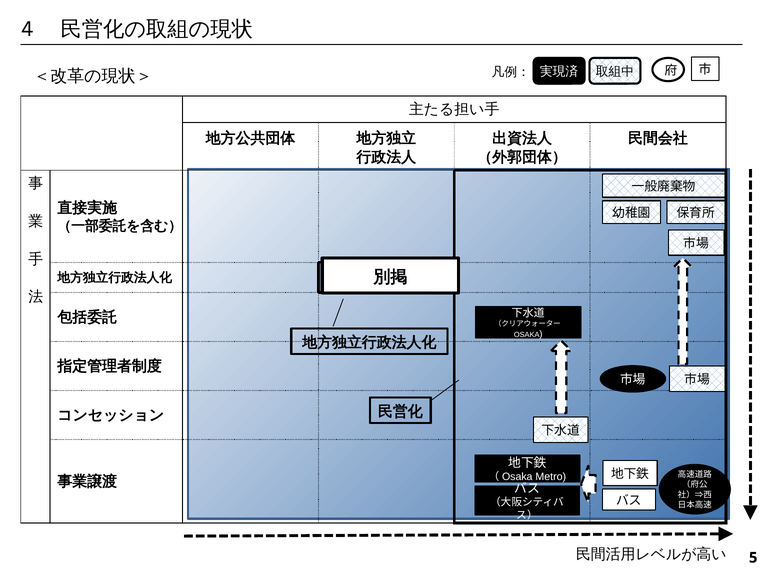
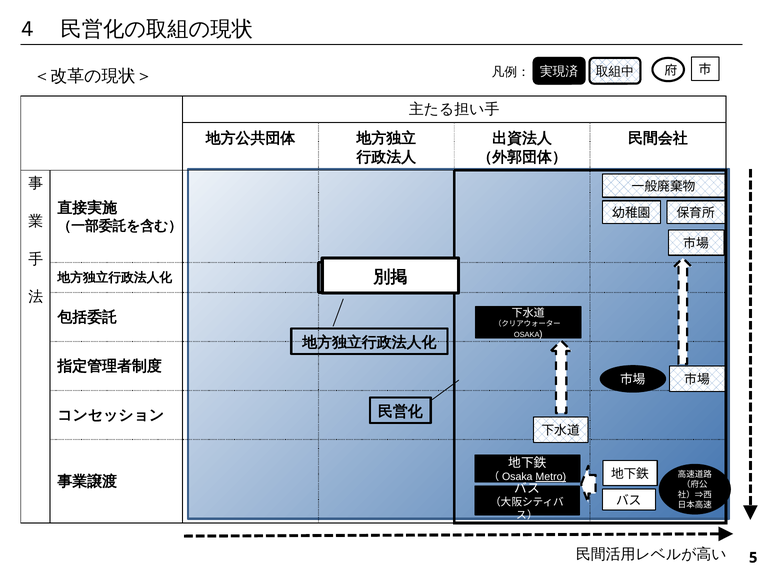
Metro underline: none -> present
